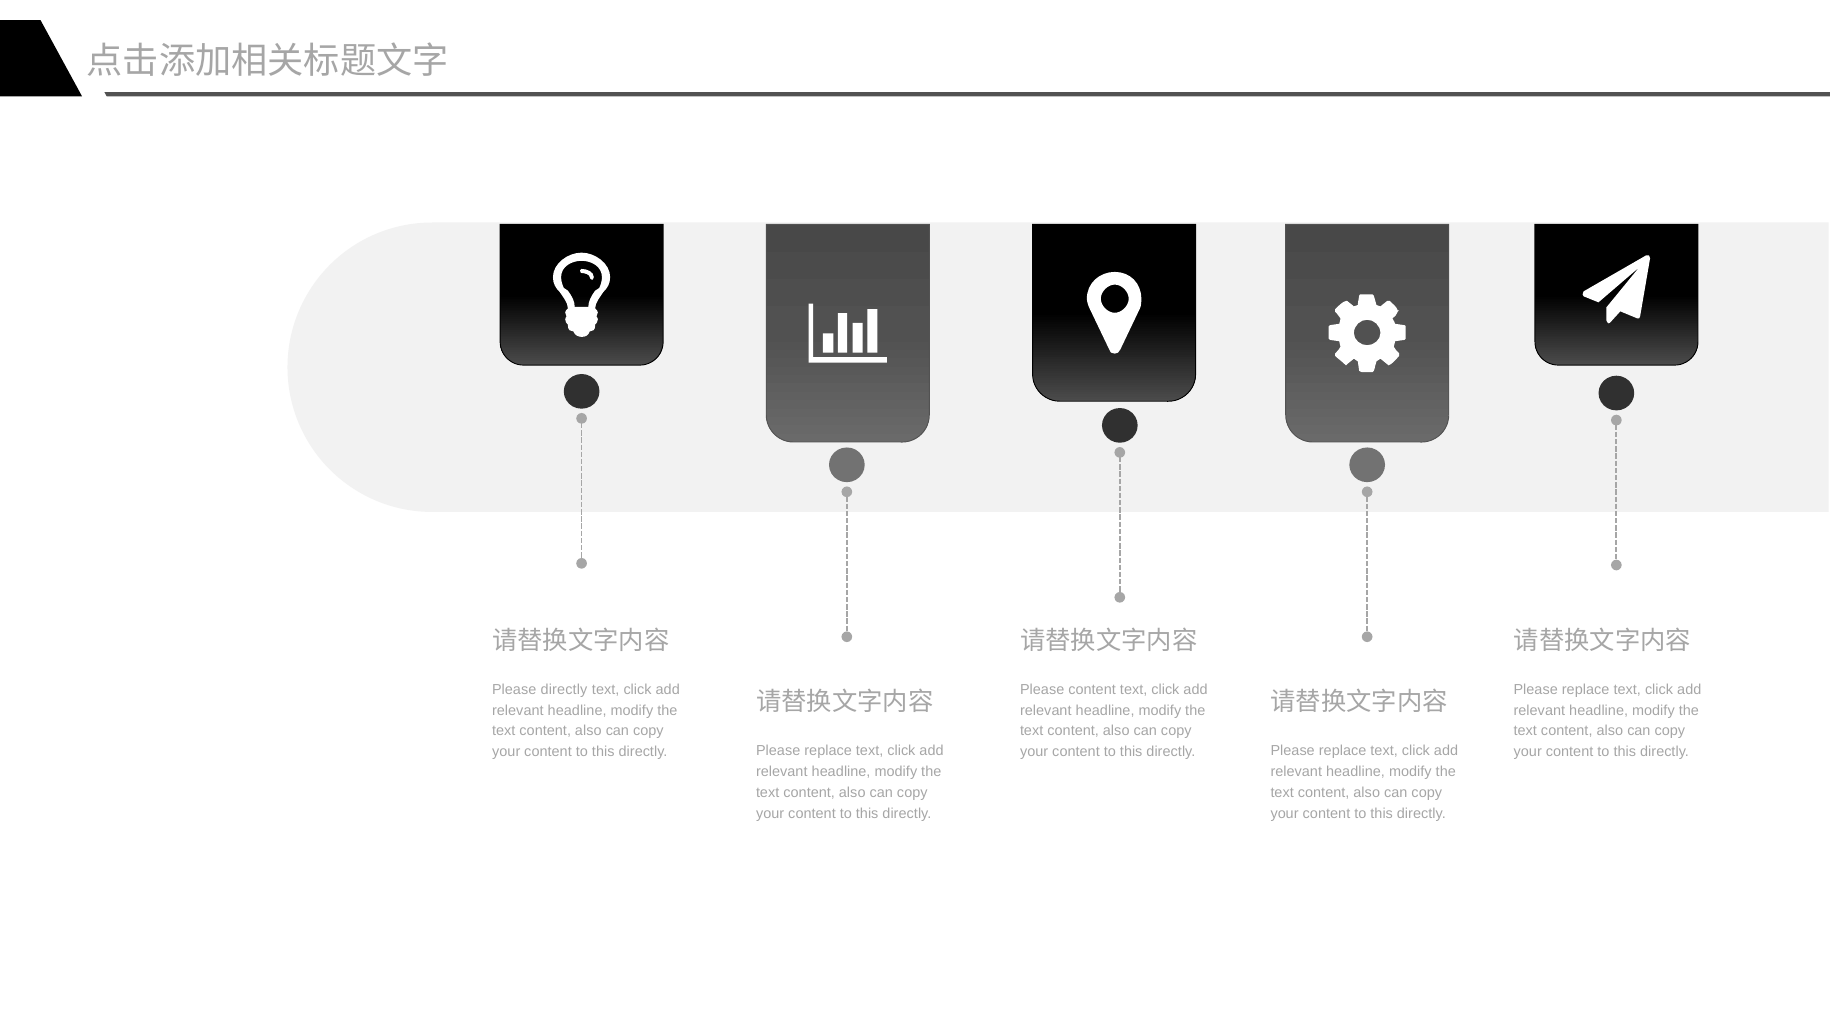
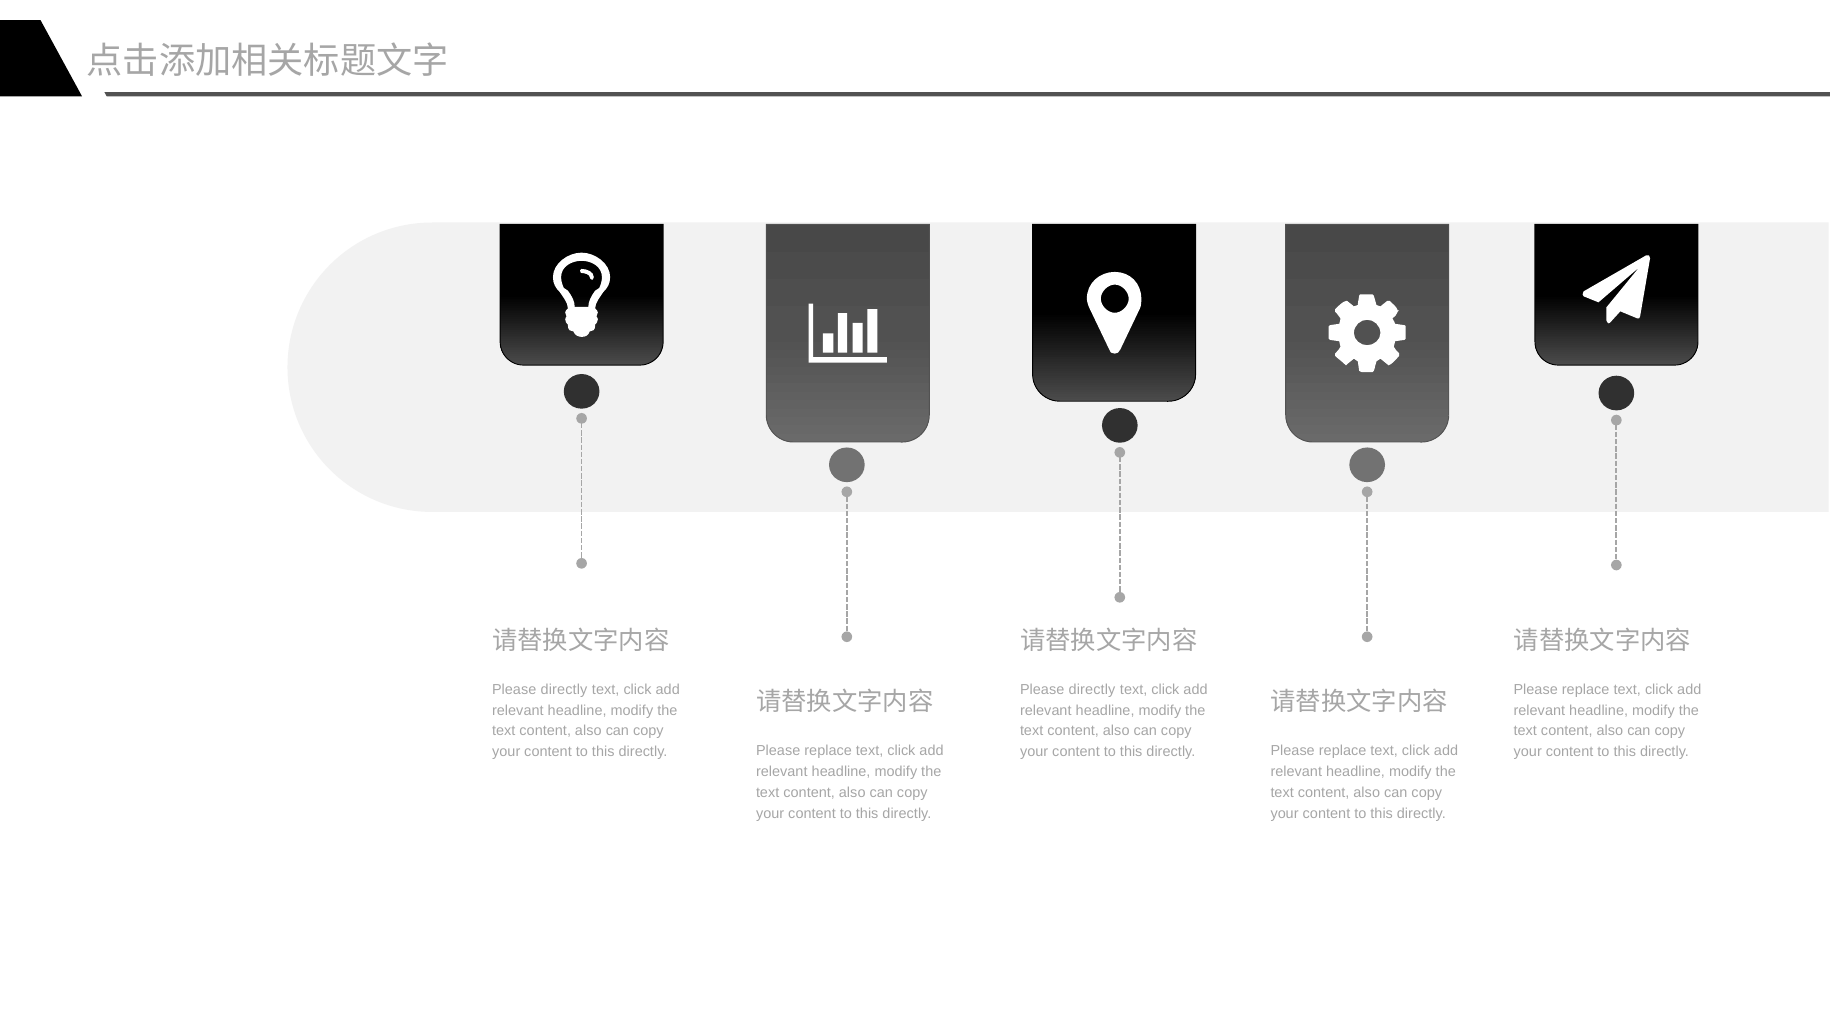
content at (1092, 689): content -> directly
